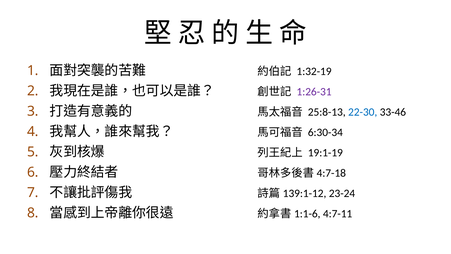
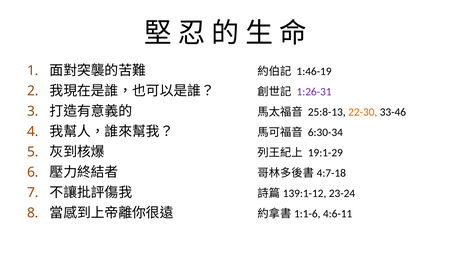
1:32-19: 1:32-19 -> 1:46-19
22-30 colour: blue -> orange
19:1-19: 19:1-19 -> 19:1-29
4:7-11: 4:7-11 -> 4:6-11
